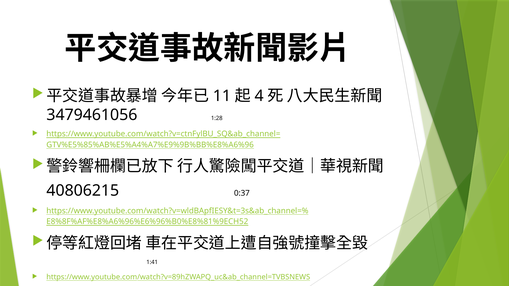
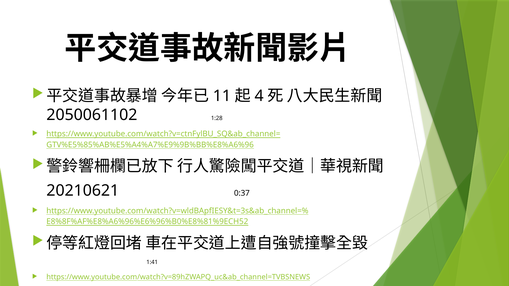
3479461056: 3479461056 -> 2050061102
40806215: 40806215 -> 20210621
